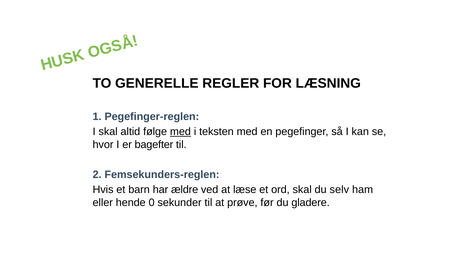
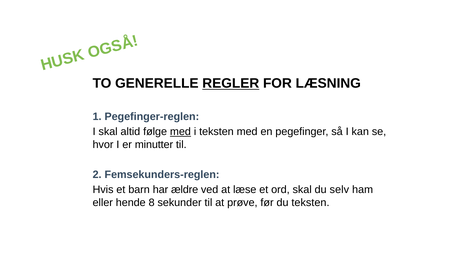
REGLER underline: none -> present
bagefter: bagefter -> minutter
0: 0 -> 8
du gladere: gladere -> teksten
